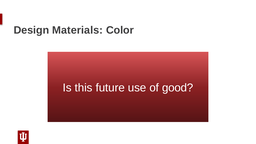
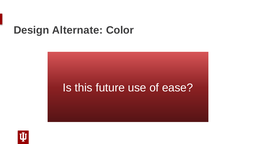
Materials: Materials -> Alternate
good: good -> ease
